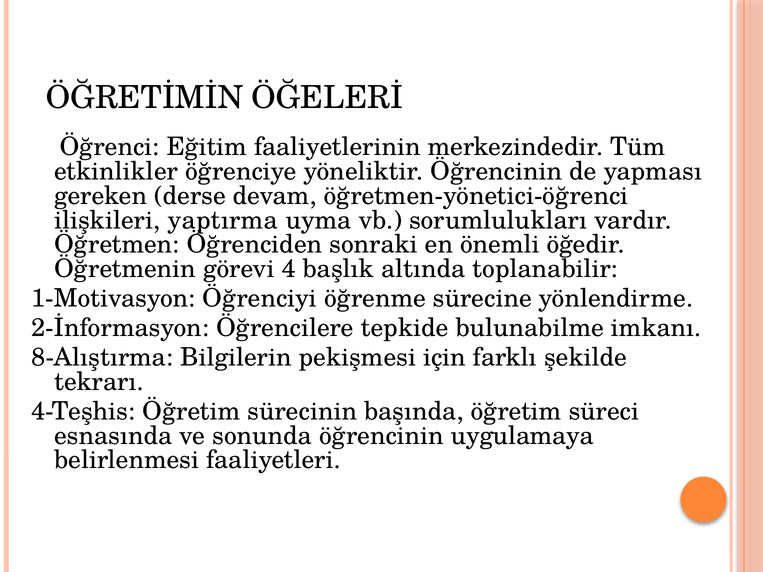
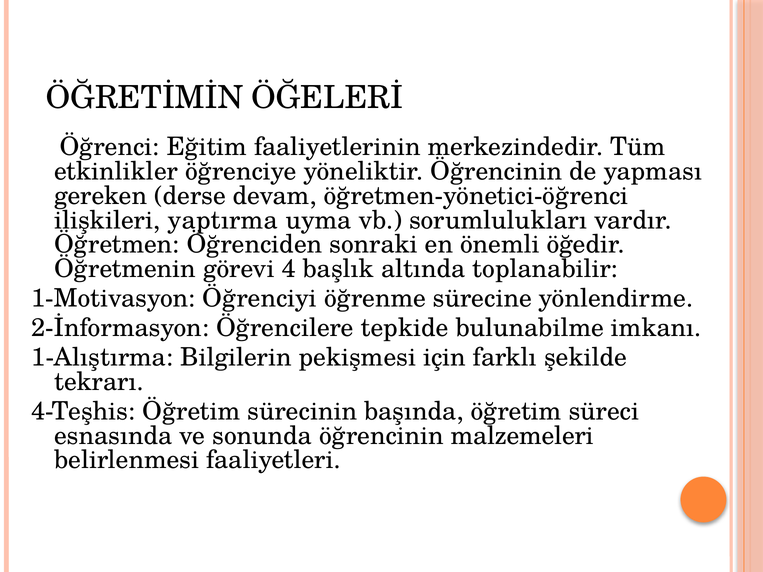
8-Alıştırma: 8-Alıştırma -> 1-Alıştırma
uygulamaya: uygulamaya -> malzemeleri
